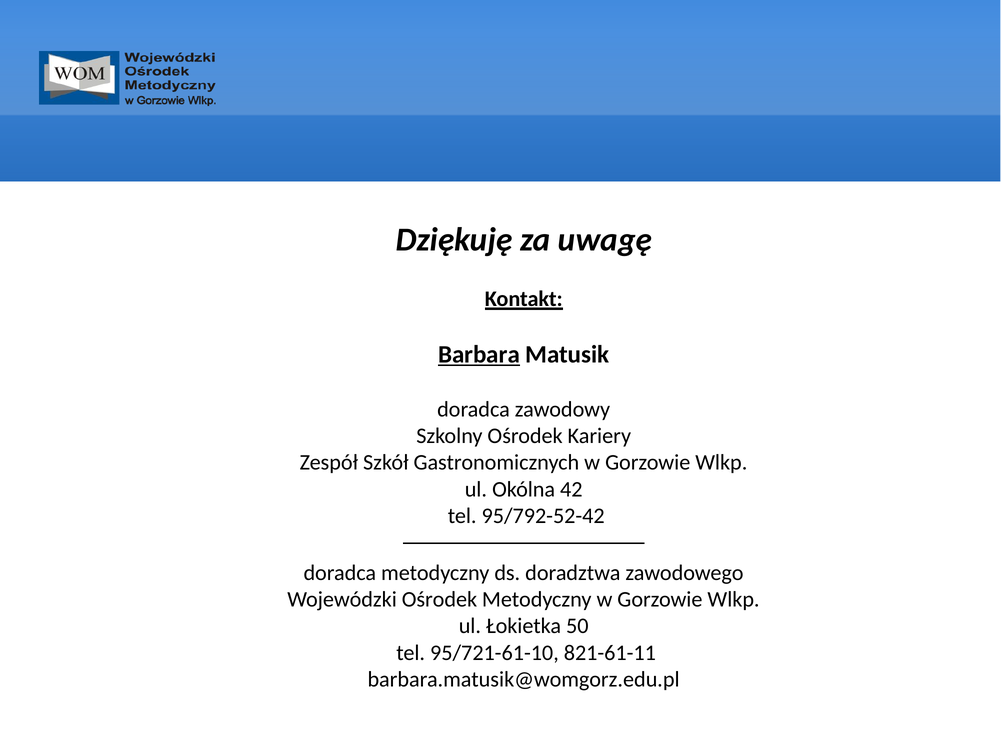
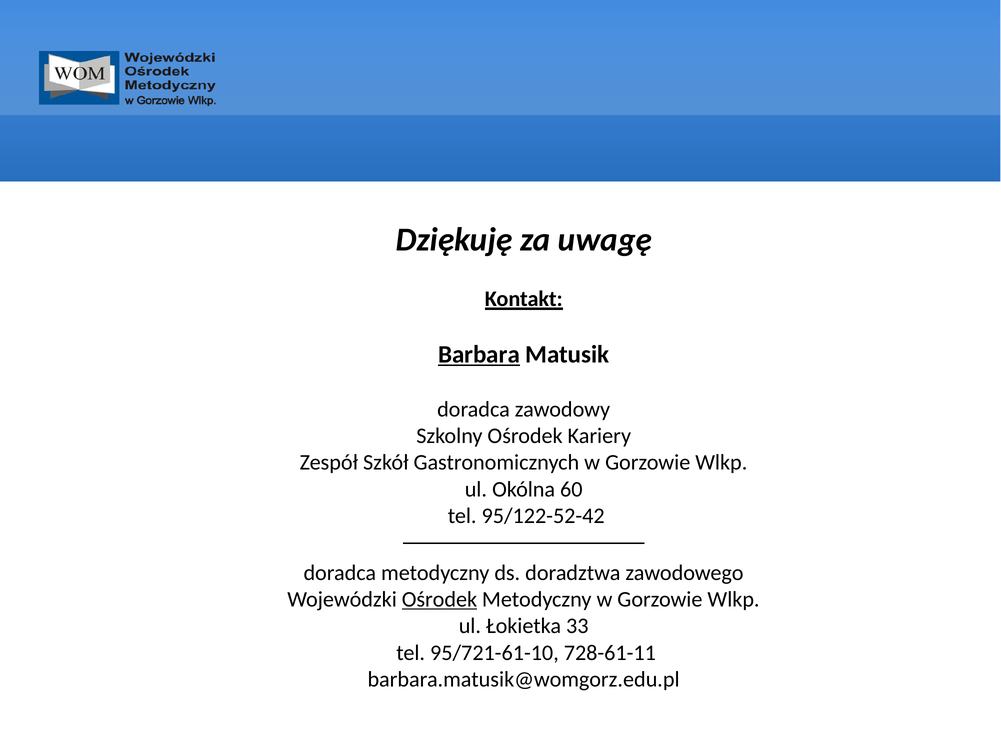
42: 42 -> 60
95/792-52-42: 95/792-52-42 -> 95/122-52-42
Ośrodek at (439, 599) underline: none -> present
50: 50 -> 33
821-61-11: 821-61-11 -> 728-61-11
